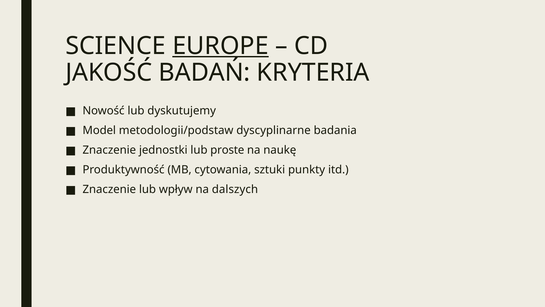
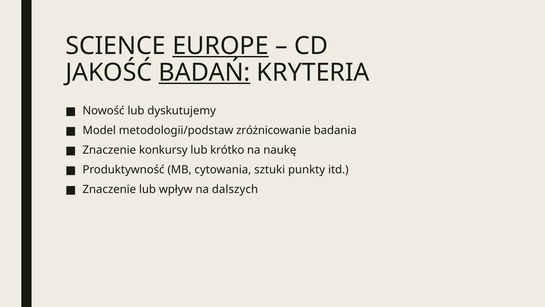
BADAŃ underline: none -> present
dyscyplinarne: dyscyplinarne -> zróżnicowanie
jednostki: jednostki -> konkursy
proste: proste -> krótko
